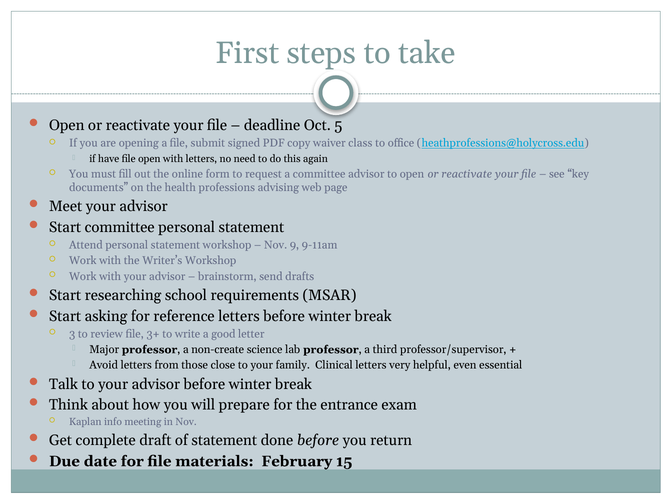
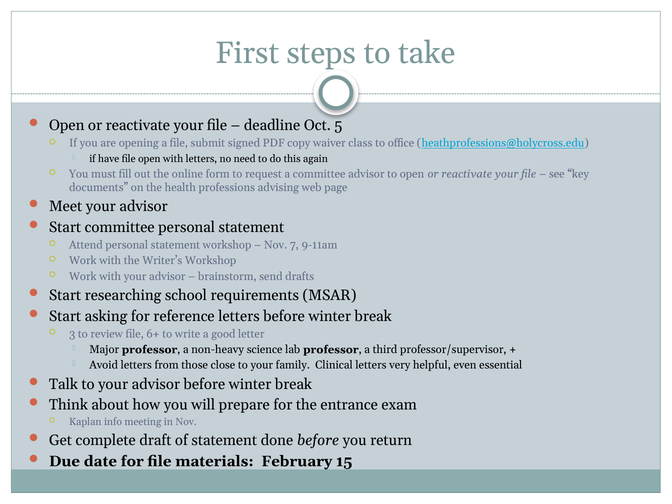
9: 9 -> 7
3+: 3+ -> 6+
non-create: non-create -> non-heavy
